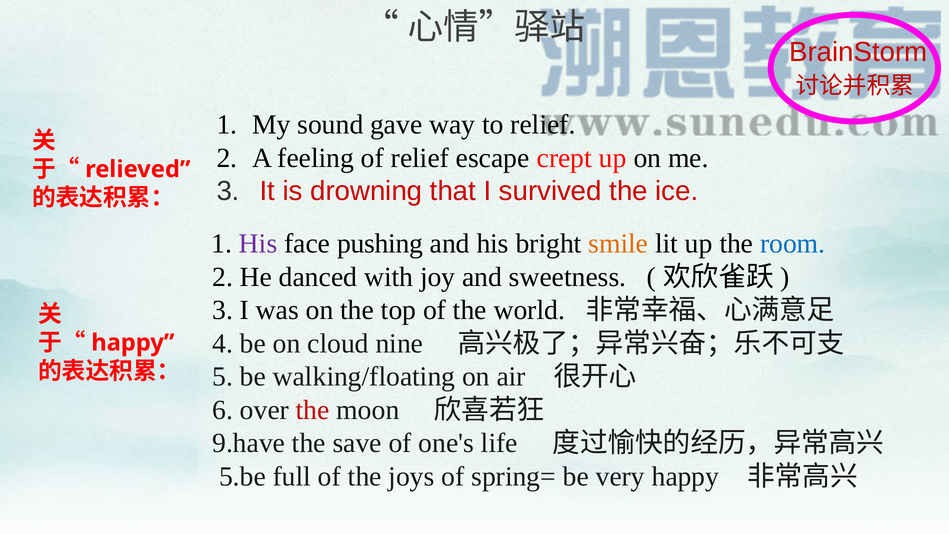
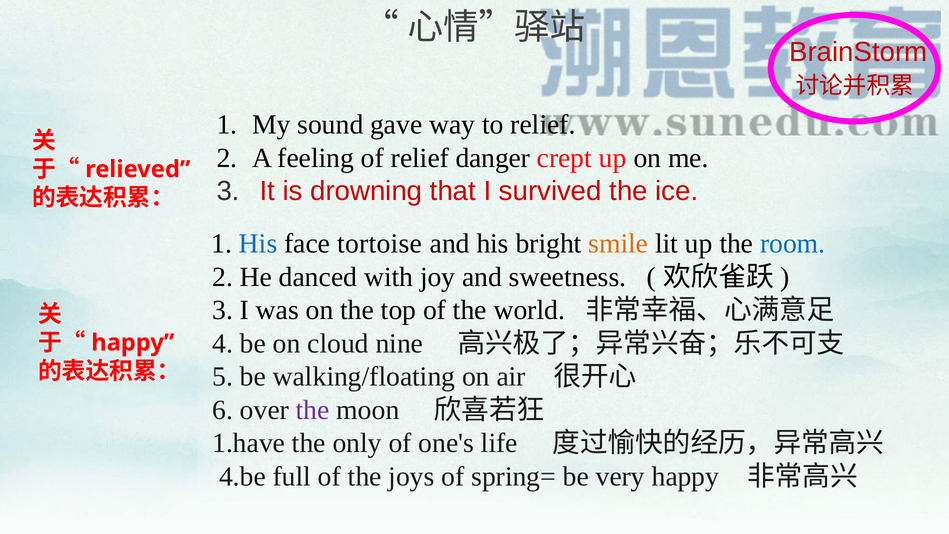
escape: escape -> danger
His at (258, 244) colour: purple -> blue
pushing: pushing -> tortoise
the at (313, 410) colour: red -> purple
9.have: 9.have -> 1.have
save: save -> only
5.be: 5.be -> 4.be
